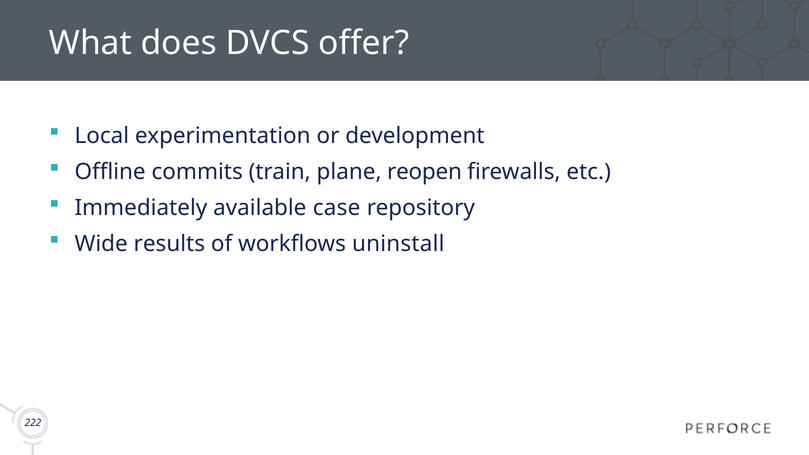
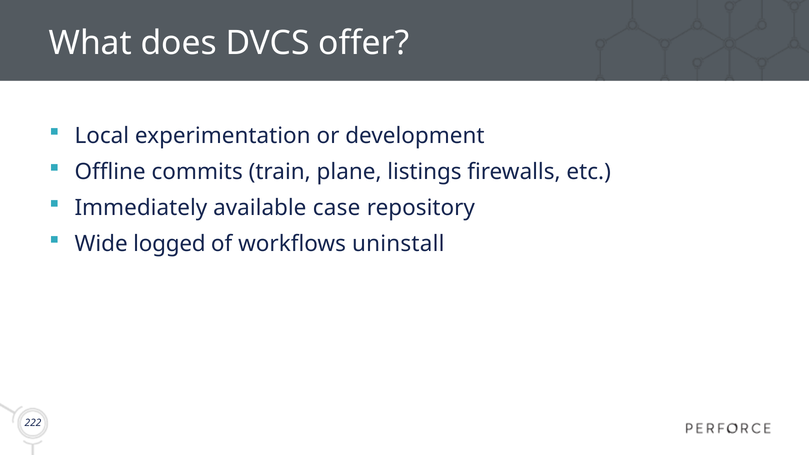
reopen: reopen -> listings
results: results -> logged
